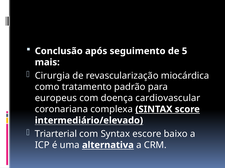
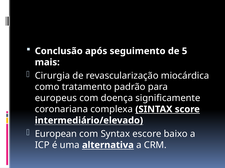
cardiovascular: cardiovascular -> significamente
Triarterial: Triarterial -> European
